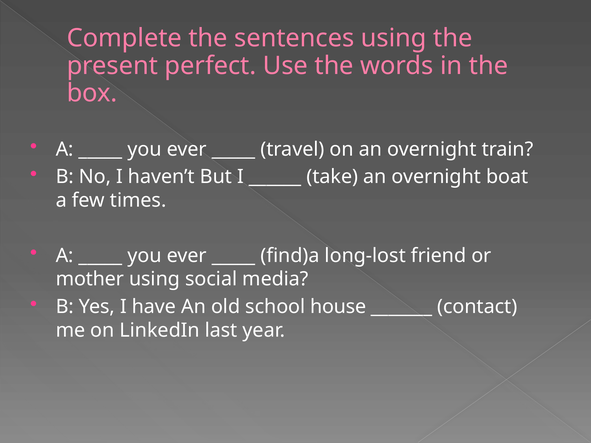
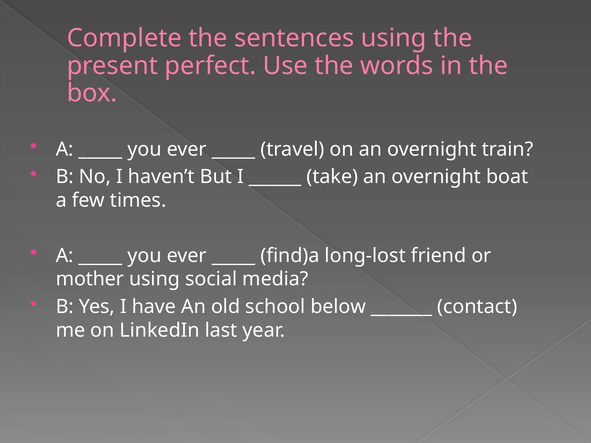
house: house -> below
